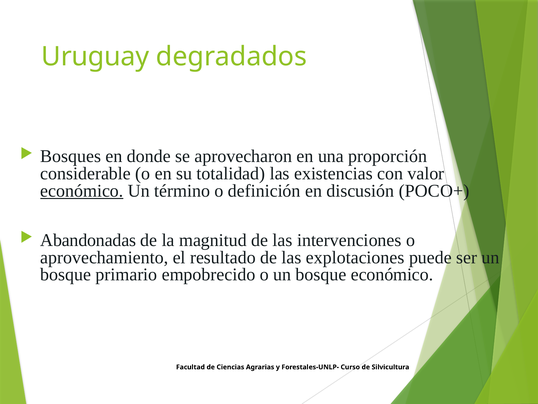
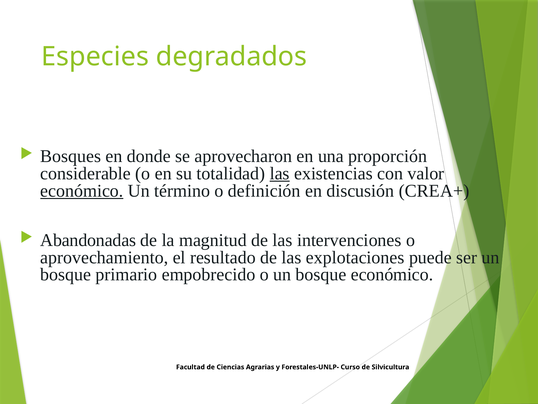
Uruguay: Uruguay -> Especies
las at (280, 173) underline: none -> present
POCO+: POCO+ -> CREA+
